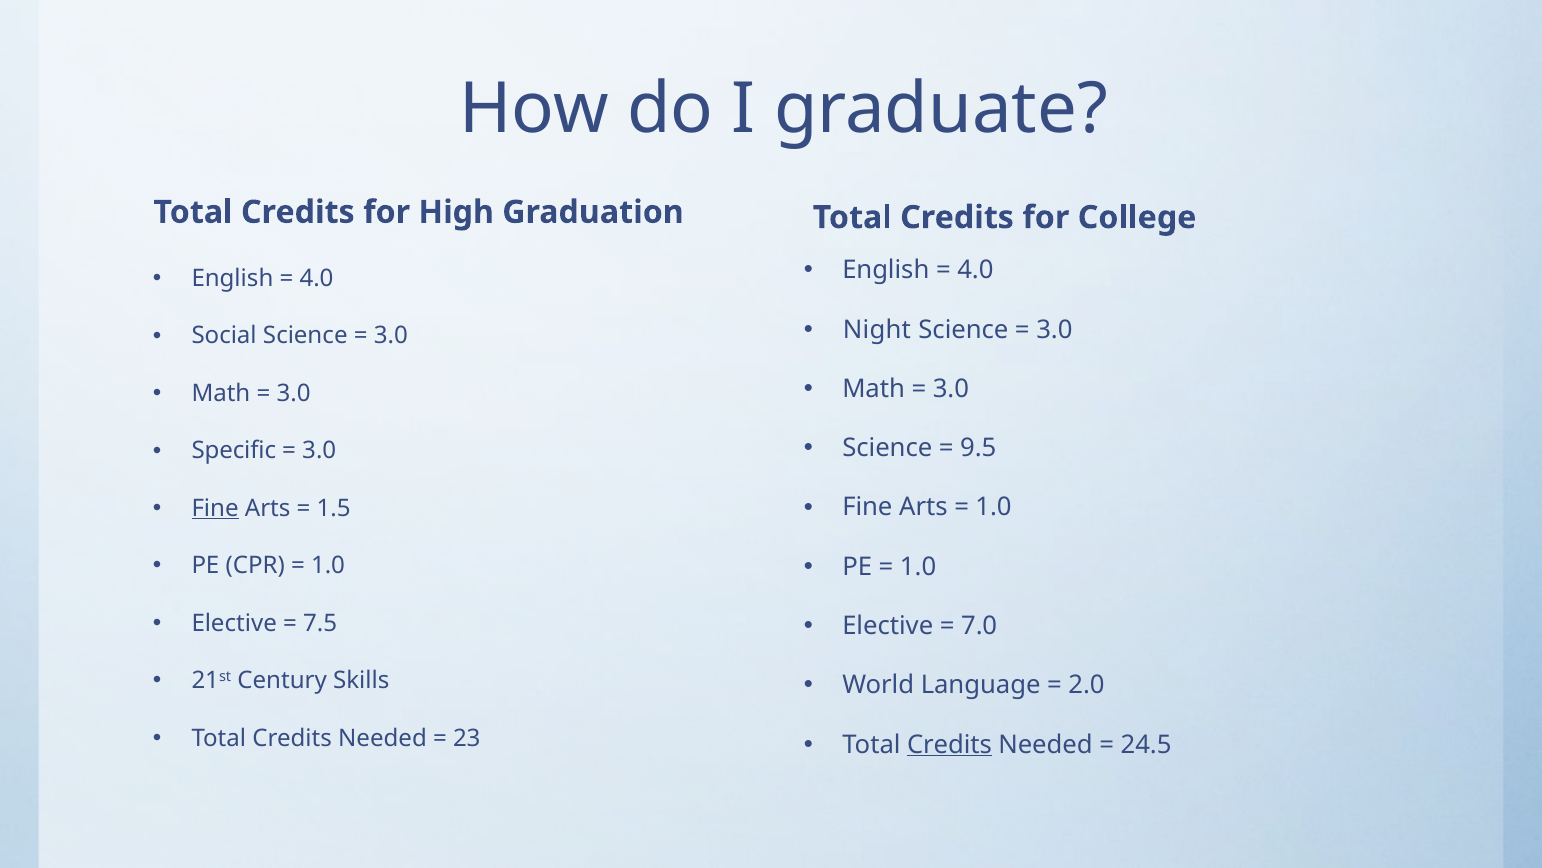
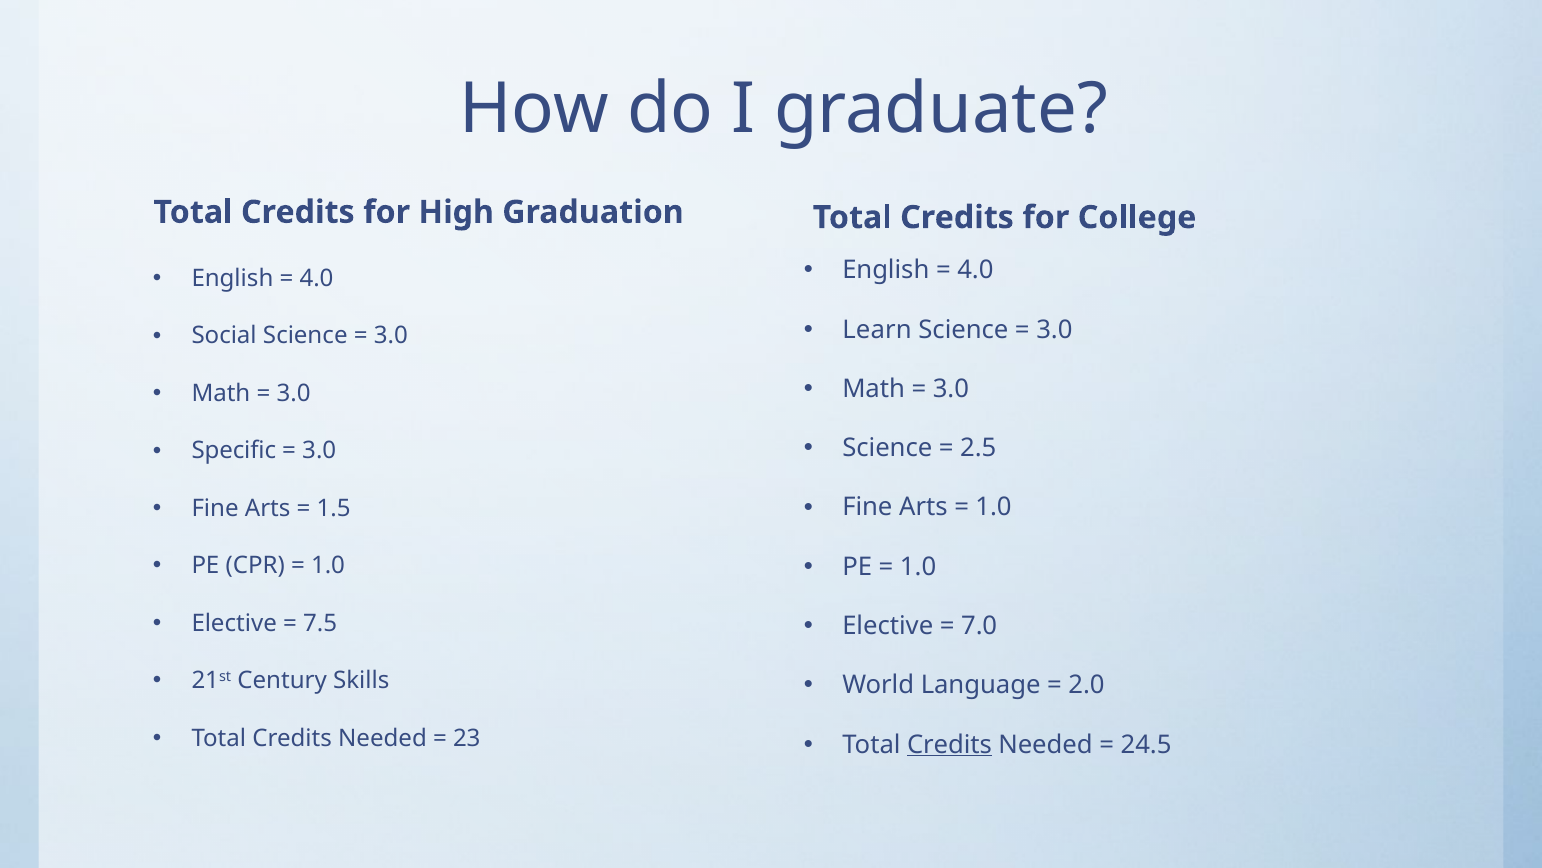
Night: Night -> Learn
9.5: 9.5 -> 2.5
Fine at (215, 508) underline: present -> none
